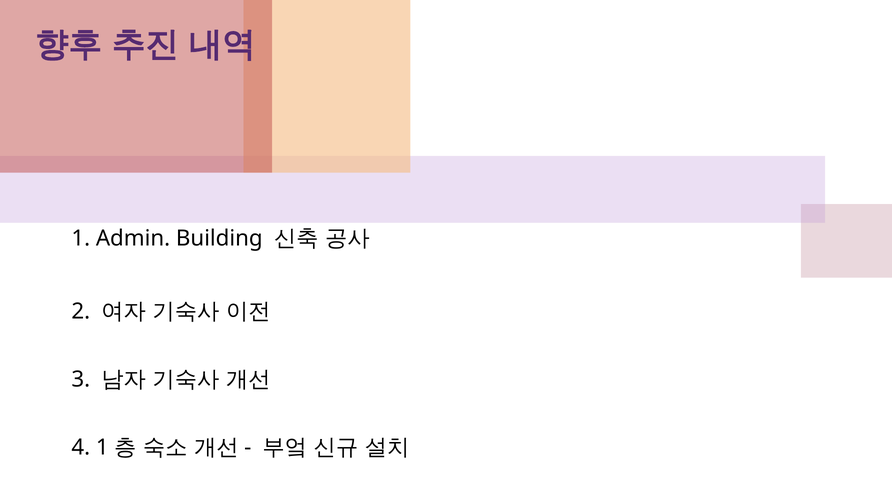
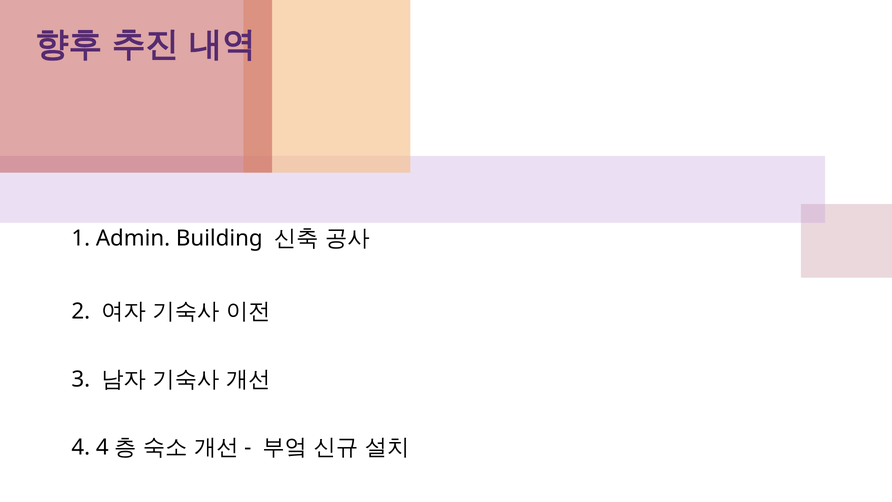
4 1: 1 -> 4
